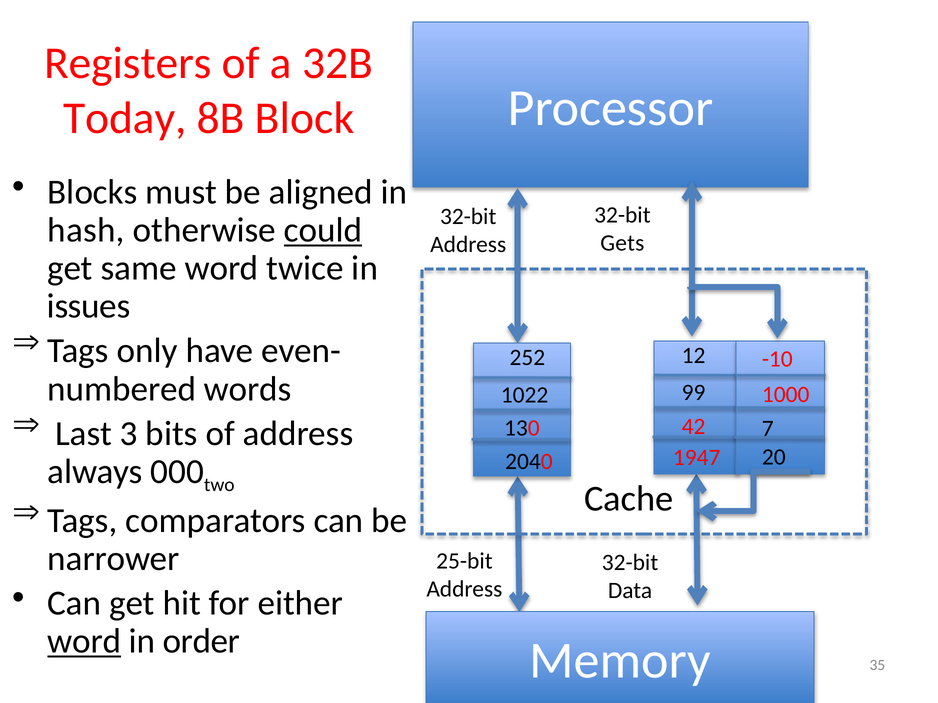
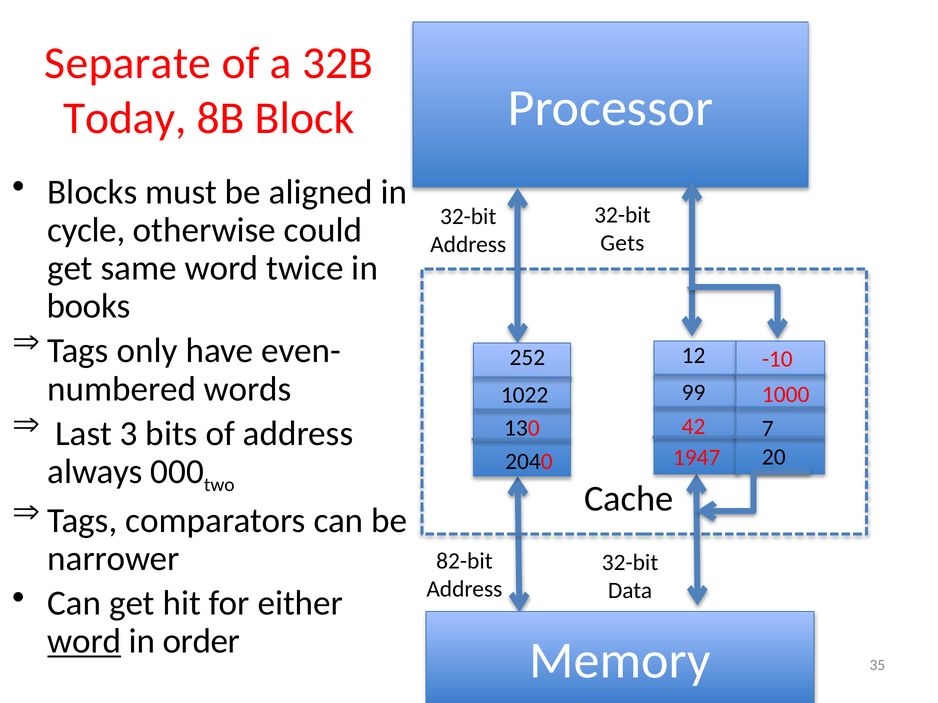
Registers: Registers -> Separate
hash: hash -> cycle
could underline: present -> none
issues: issues -> books
25-bit: 25-bit -> 82-bit
